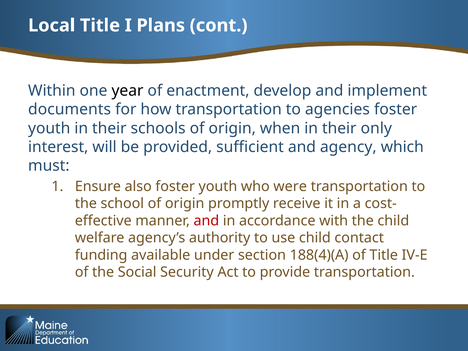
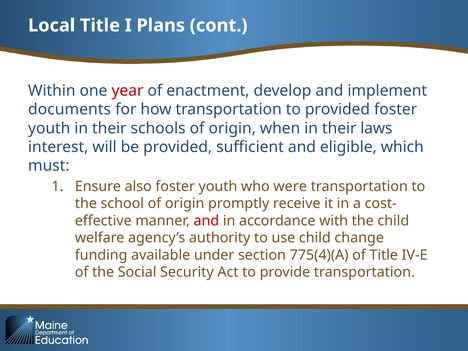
year colour: black -> red
to agencies: agencies -> provided
only: only -> laws
agency: agency -> eligible
contact: contact -> change
188(4)(A: 188(4)(A -> 775(4)(A
